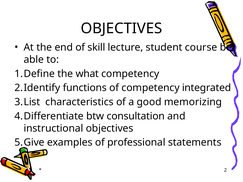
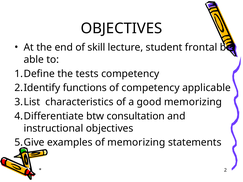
course: course -> frontal
what: what -> tests
integrated: integrated -> applicable
of professional: professional -> memorizing
